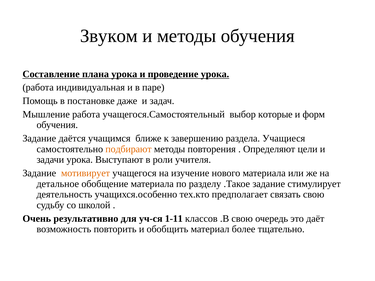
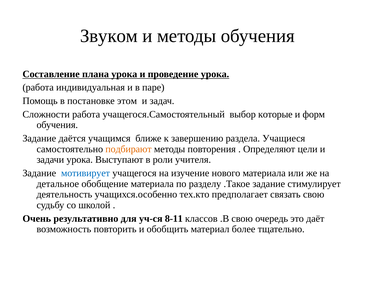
даже: даже -> этом
Мышление: Мышление -> Сложности
мотивирует colour: orange -> blue
1-11: 1-11 -> 8-11
